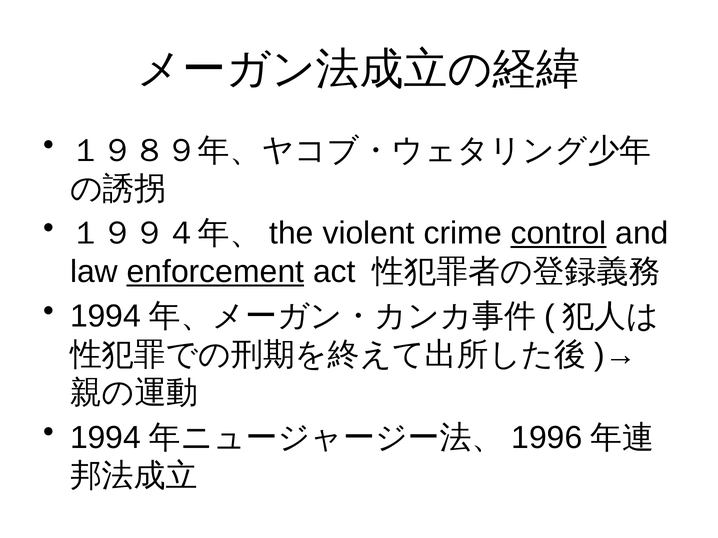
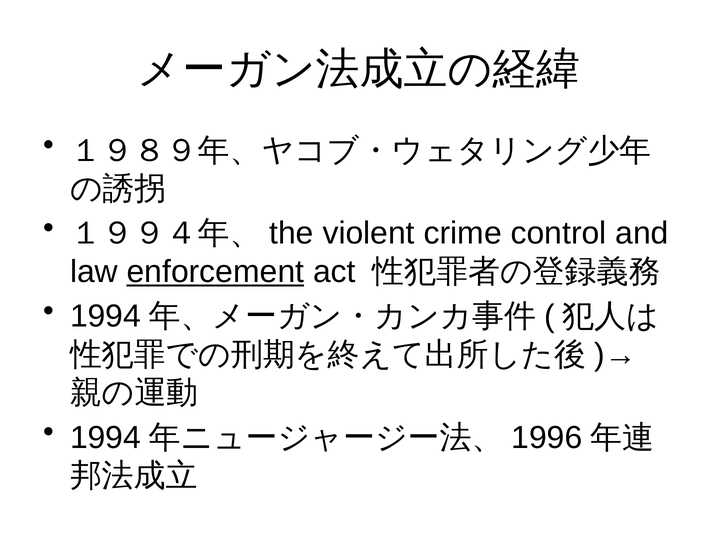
control underline: present -> none
